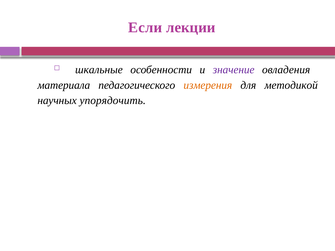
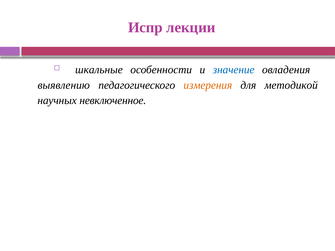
Если: Если -> Испр
значение colour: purple -> blue
материала: материала -> выявлению
упорядочить: упорядочить -> невключенное
